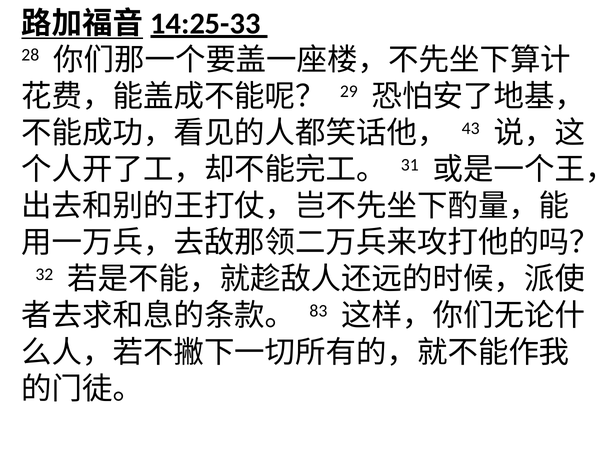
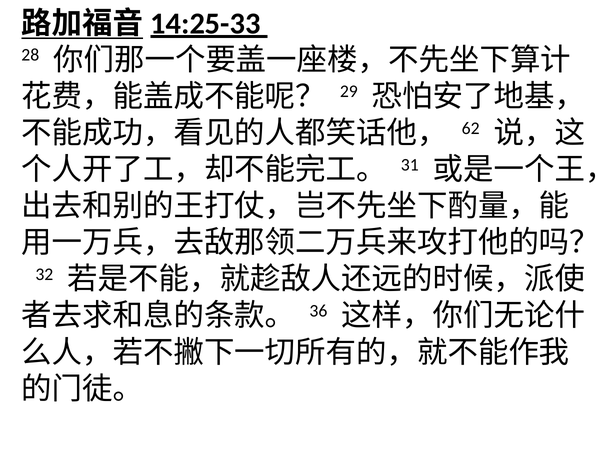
43: 43 -> 62
83: 83 -> 36
